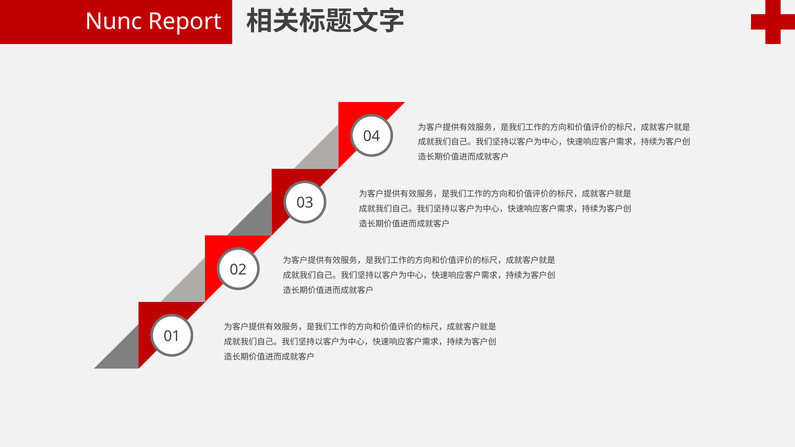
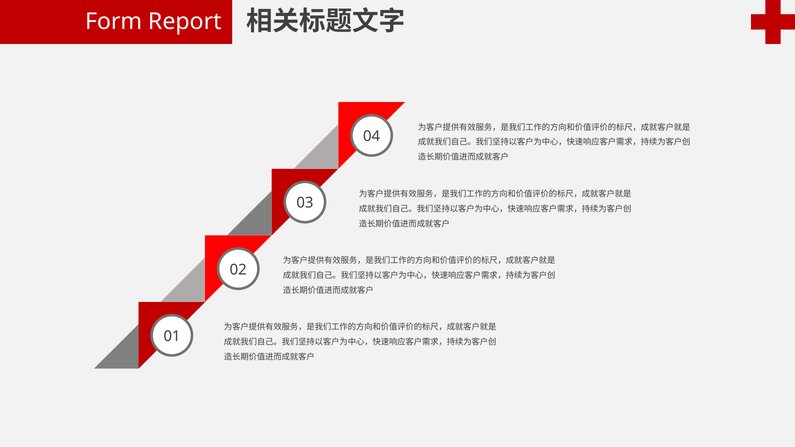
Nunc: Nunc -> Form
